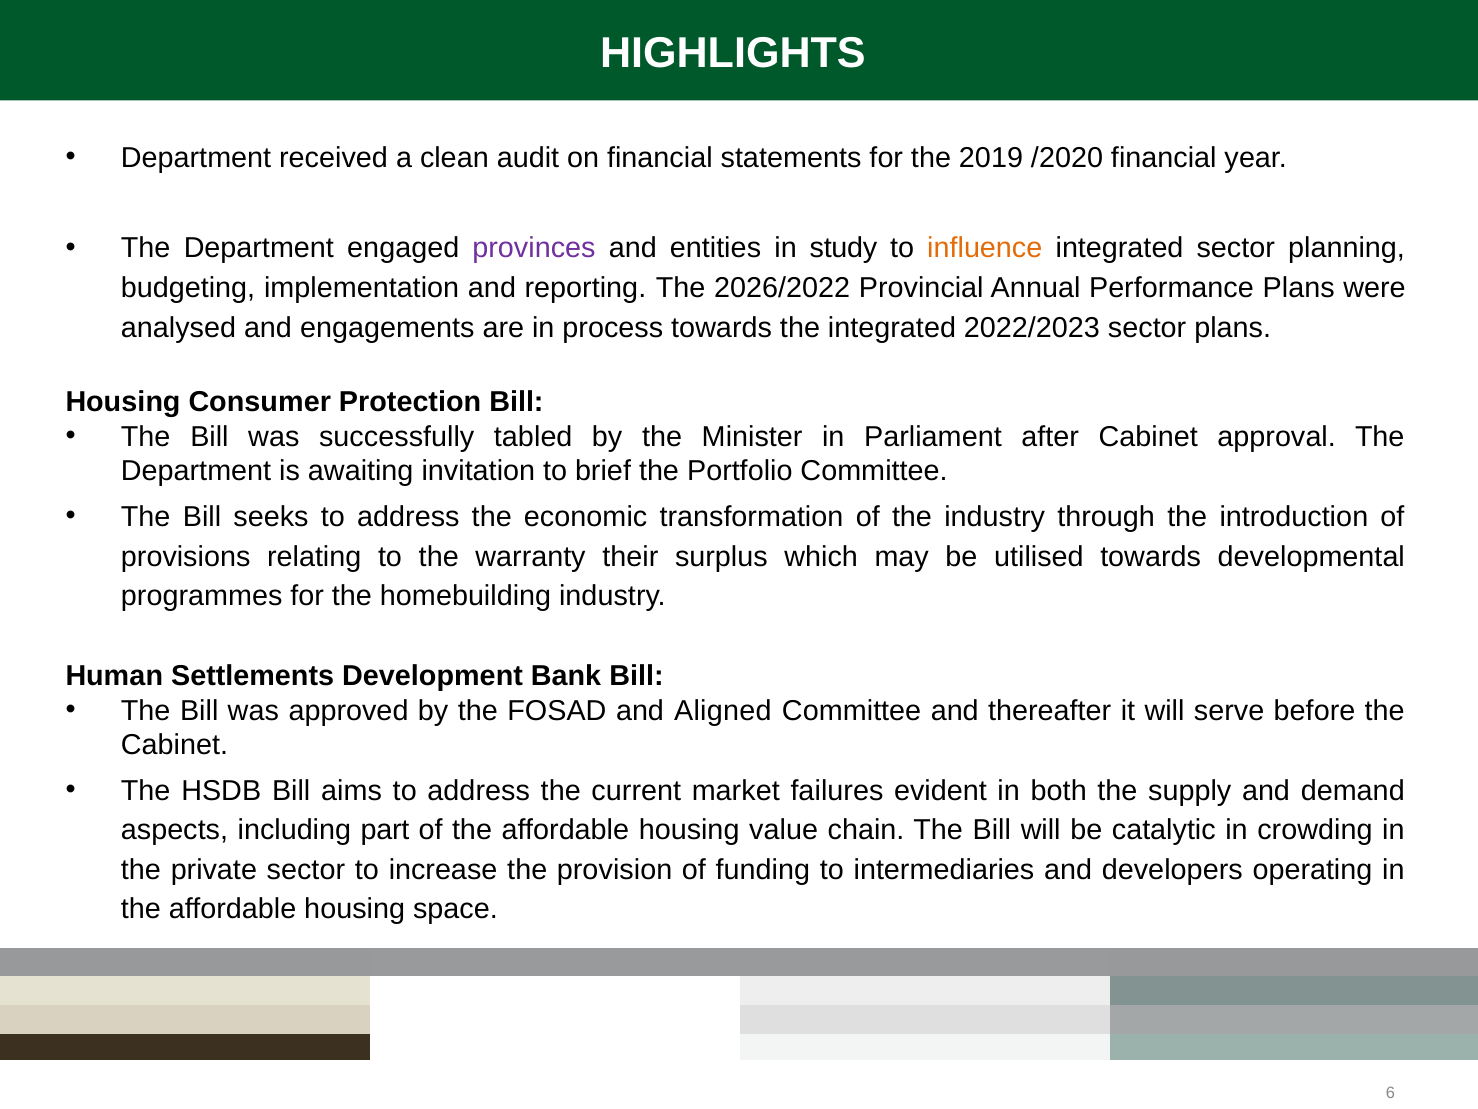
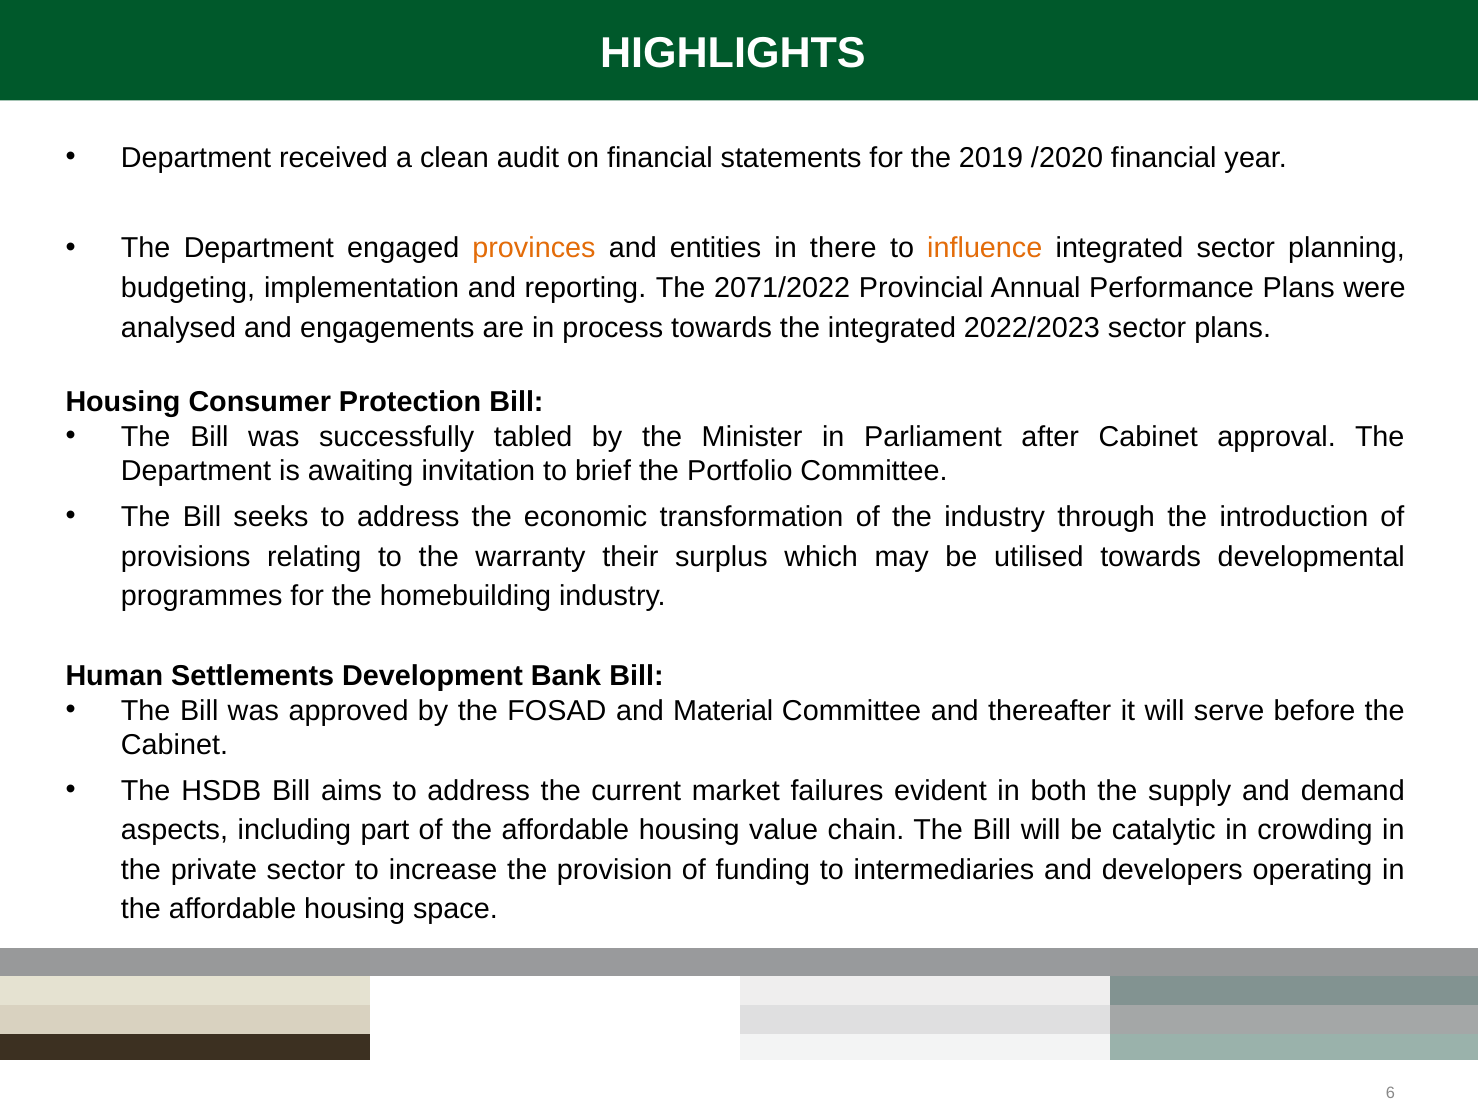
provinces colour: purple -> orange
study: study -> there
2026/2022: 2026/2022 -> 2071/2022
Aligned: Aligned -> Material
